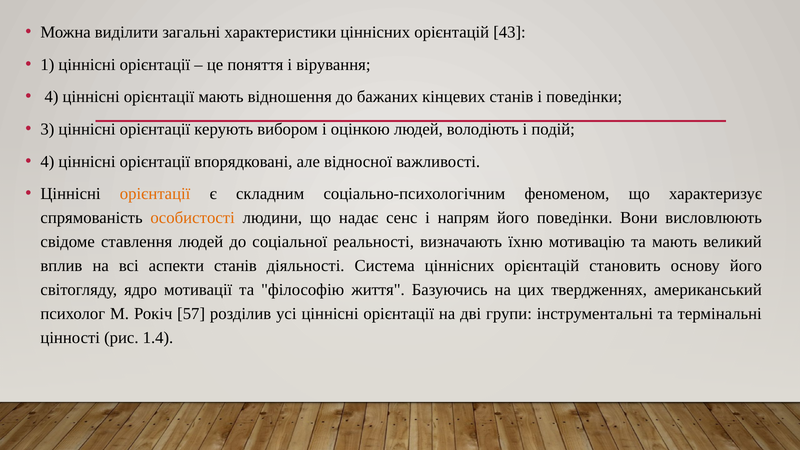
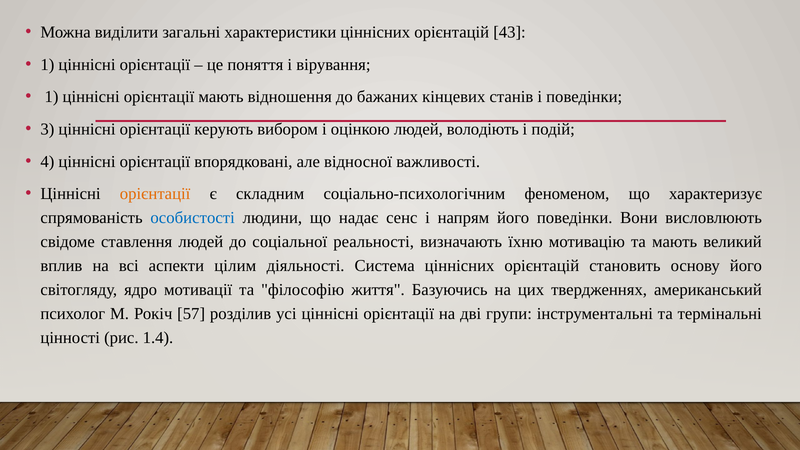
4 at (52, 97): 4 -> 1
особистості colour: orange -> blue
аспекти станів: станів -> цілим
